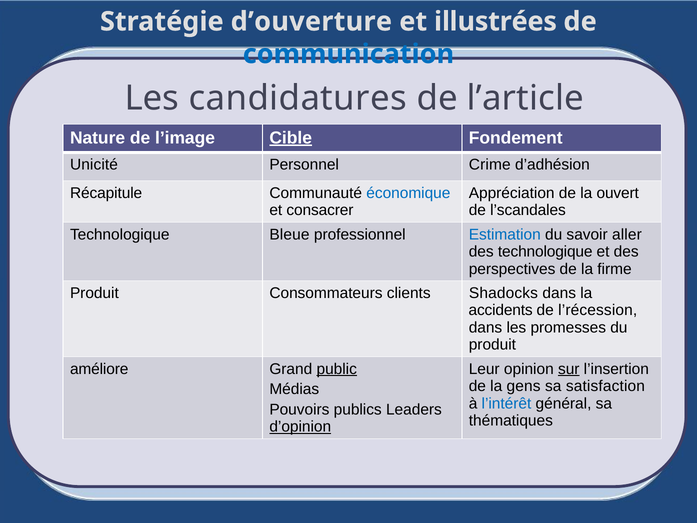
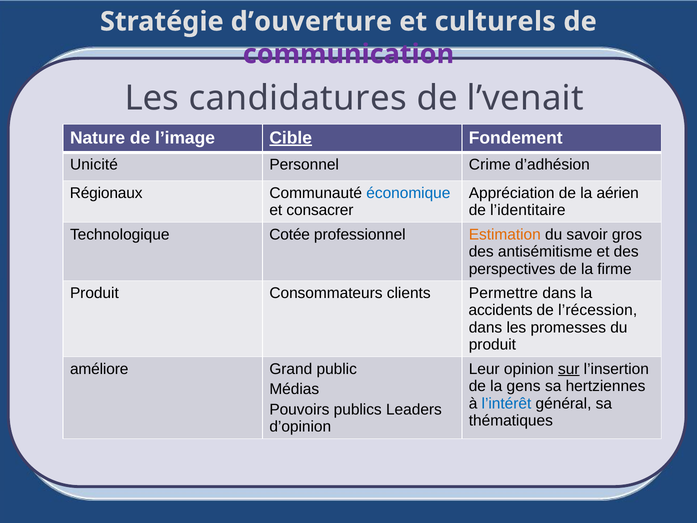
illustrées: illustrées -> culturels
communication colour: blue -> purple
l’article: l’article -> l’venait
Récapitule: Récapitule -> Régionaux
ouvert: ouvert -> aérien
l’scandales: l’scandales -> l’identitaire
Bleue: Bleue -> Cotée
Estimation colour: blue -> orange
aller: aller -> gros
des technologique: technologique -> antisémitisme
Shadocks: Shadocks -> Permettre
public underline: present -> none
satisfaction: satisfaction -> hertziennes
d’opinion underline: present -> none
